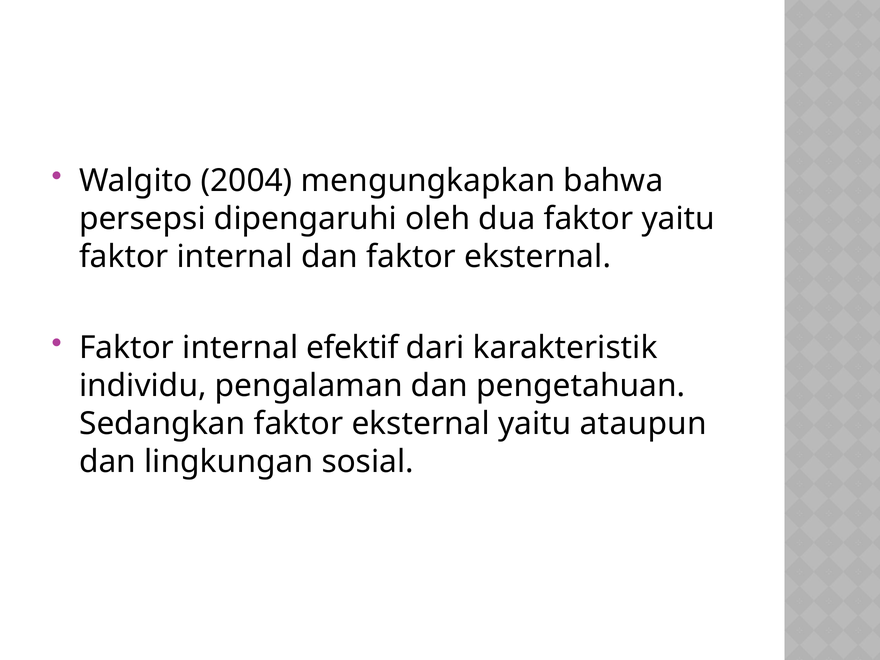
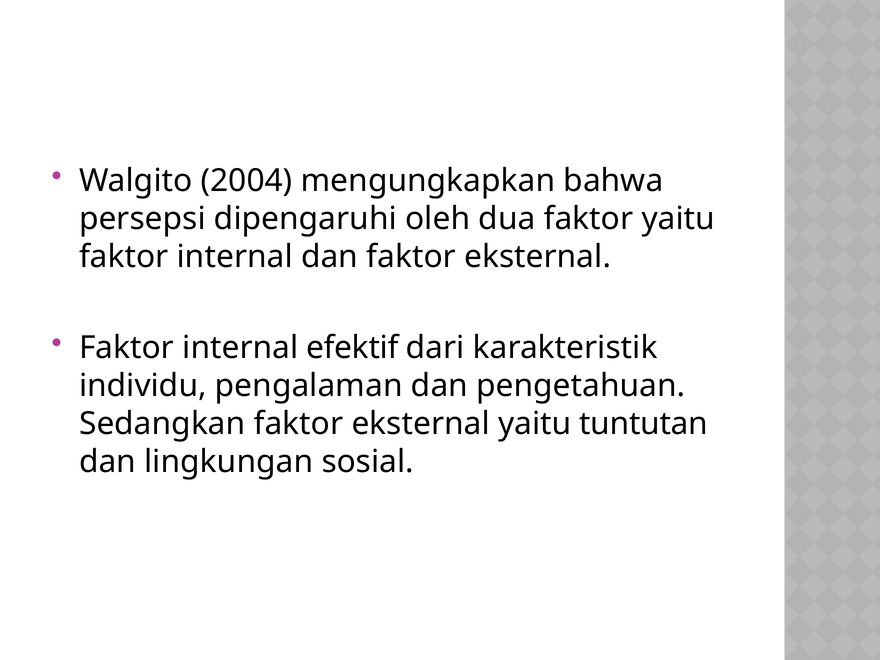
ataupun: ataupun -> tuntutan
